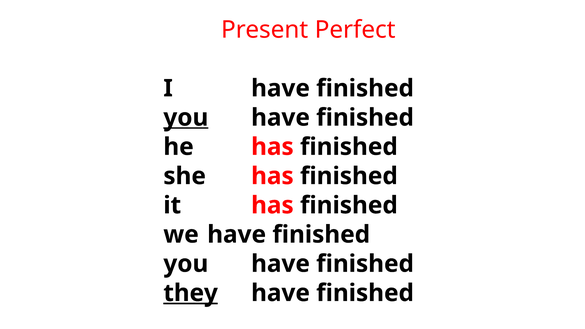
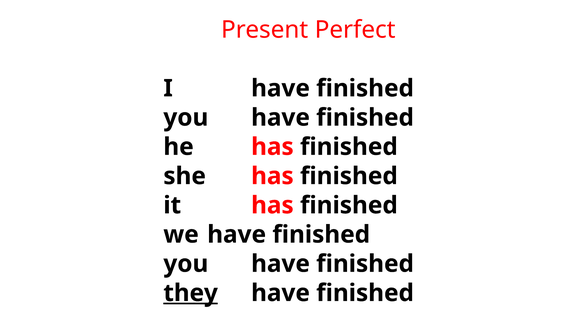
you at (186, 118) underline: present -> none
